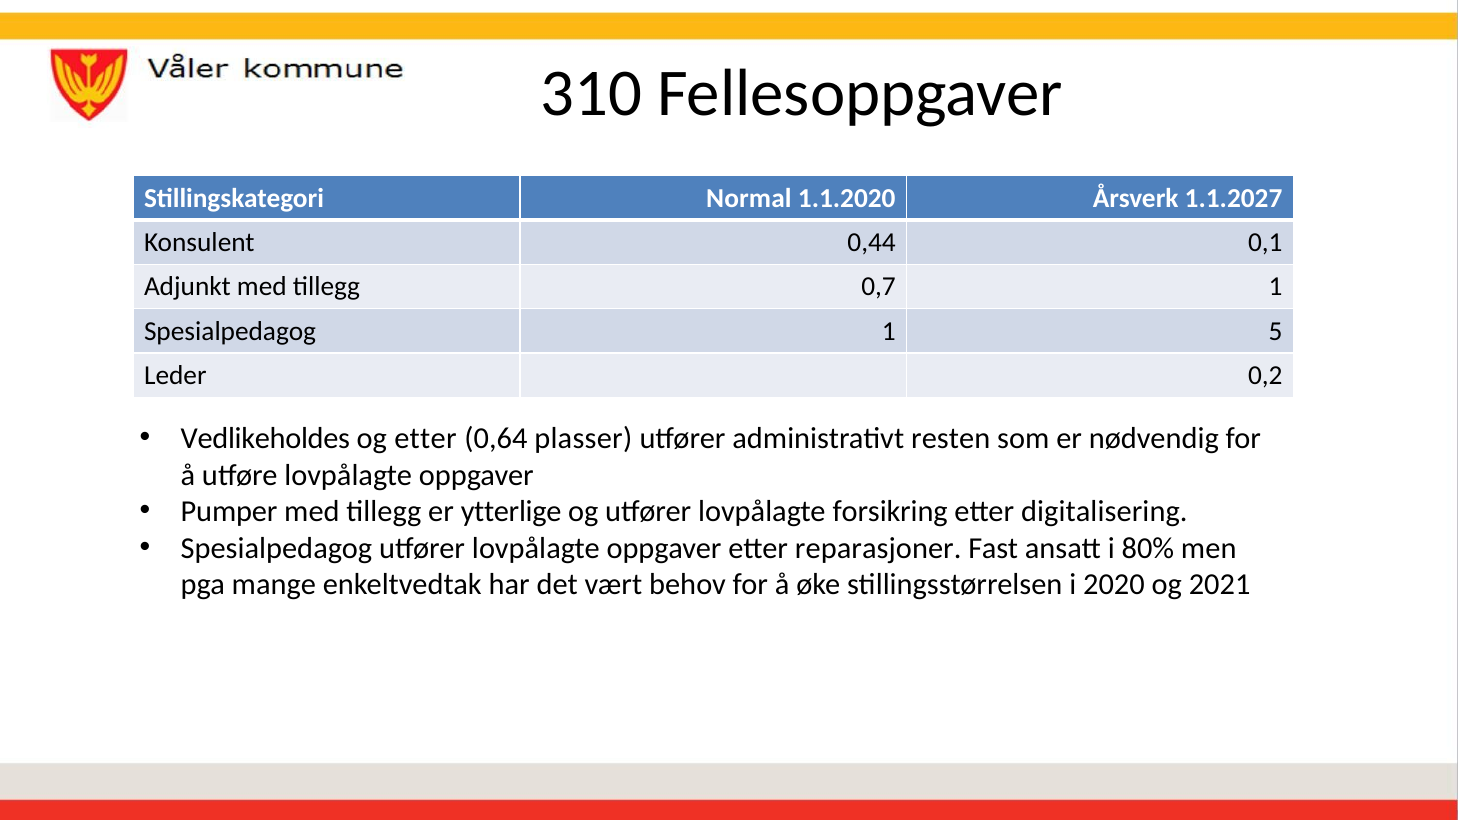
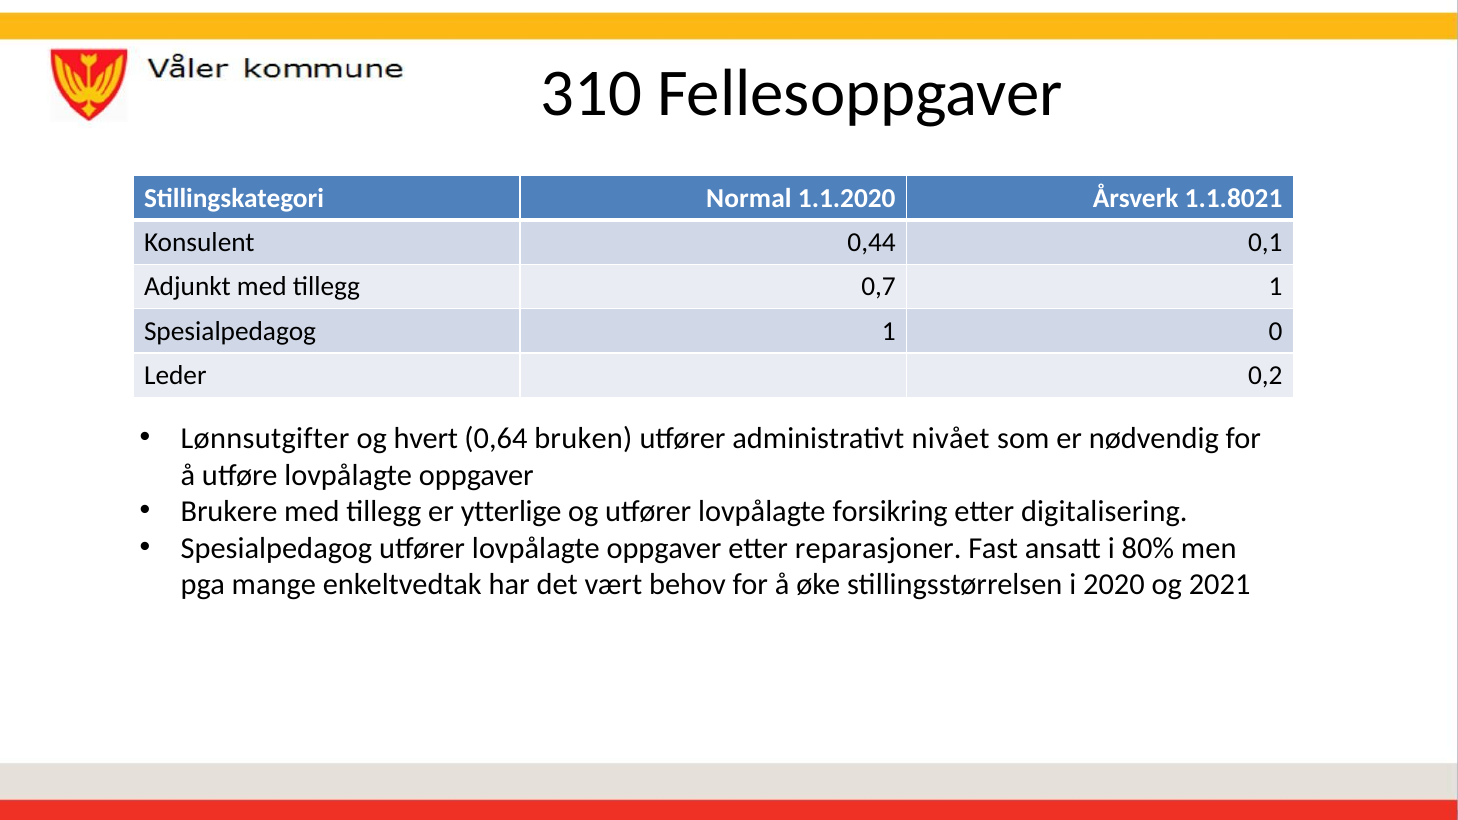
1.1.2027: 1.1.2027 -> 1.1.8021
5: 5 -> 0
Vedlikeholdes: Vedlikeholdes -> Lønnsutgifter
og etter: etter -> hvert
plasser: plasser -> bruken
resten: resten -> nivået
Pumper: Pumper -> Brukere
